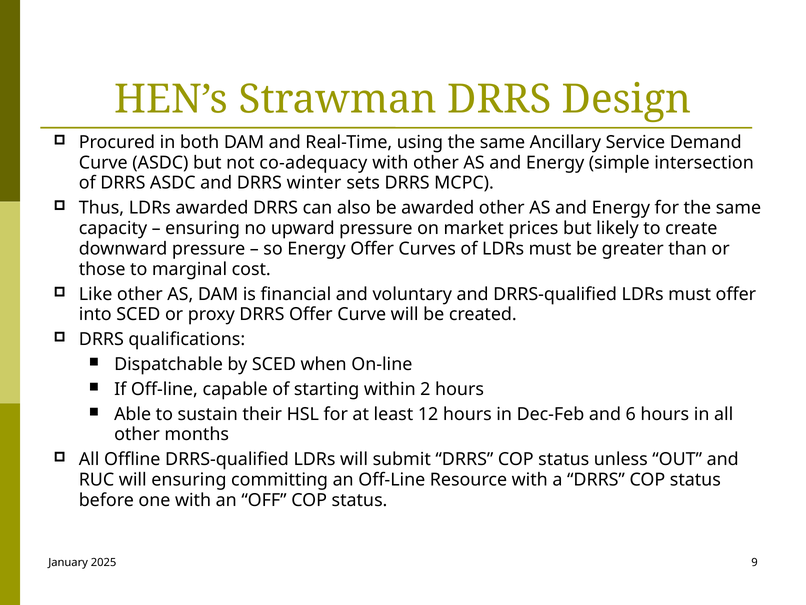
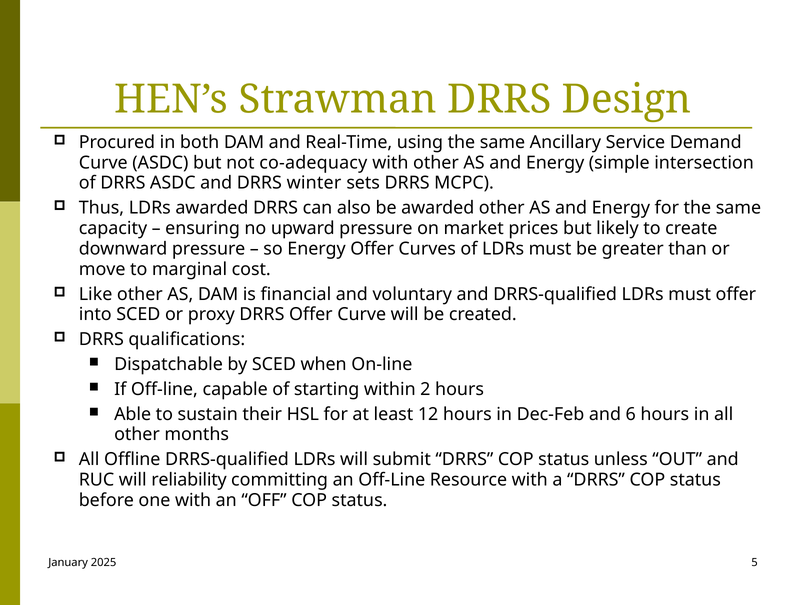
those: those -> move
will ensuring: ensuring -> reliability
9: 9 -> 5
